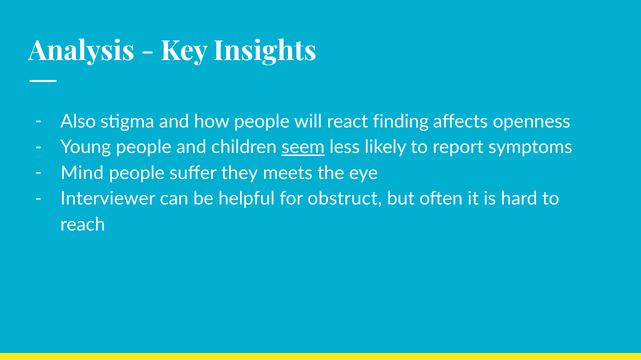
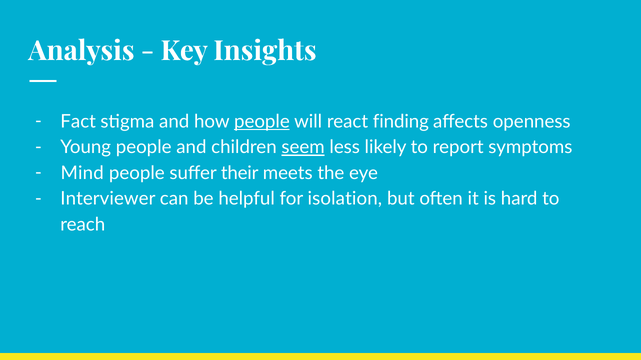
Also: Also -> Fact
people at (262, 122) underline: none -> present
they: they -> their
obstruct: obstruct -> isolation
